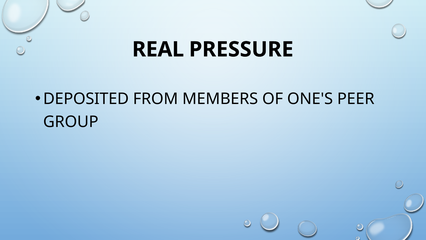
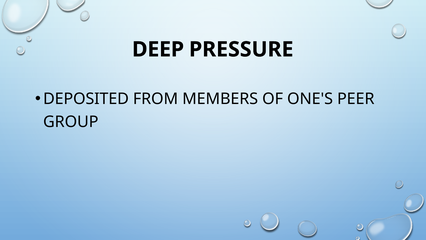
REAL: REAL -> DEEP
